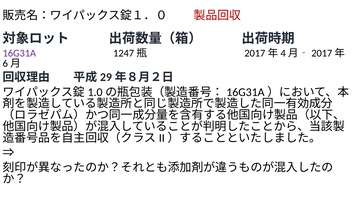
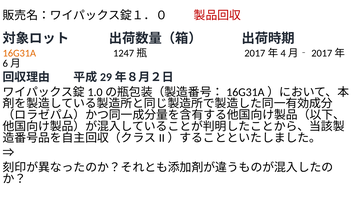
16G31A colour: purple -> orange
